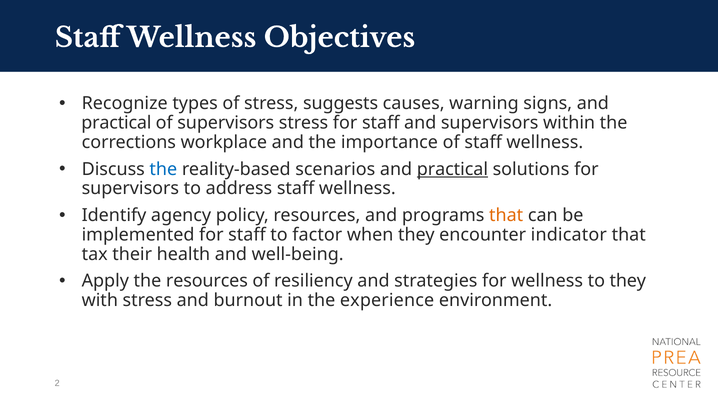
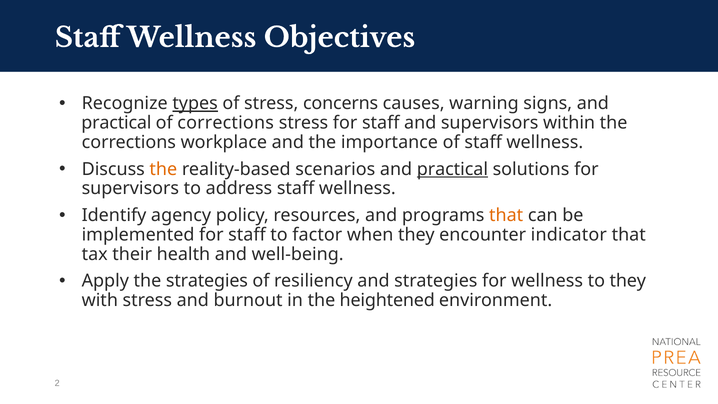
types underline: none -> present
suggests: suggests -> concerns
of supervisors: supervisors -> corrections
the at (163, 169) colour: blue -> orange
the resources: resources -> strategies
experience: experience -> heightened
